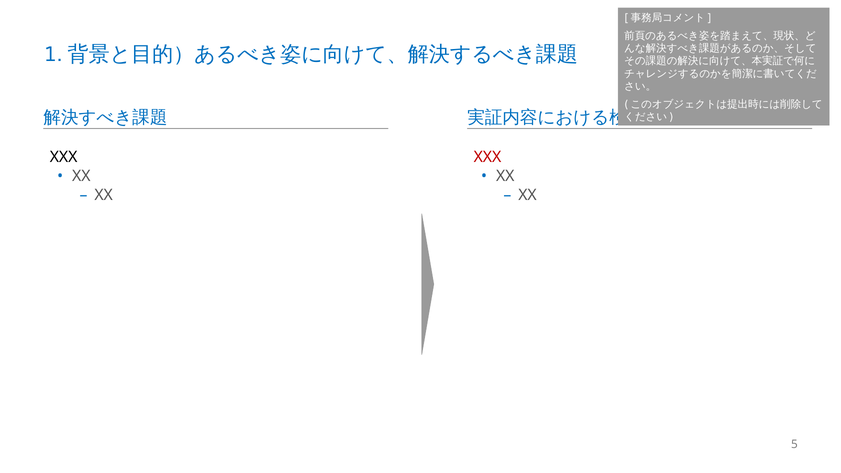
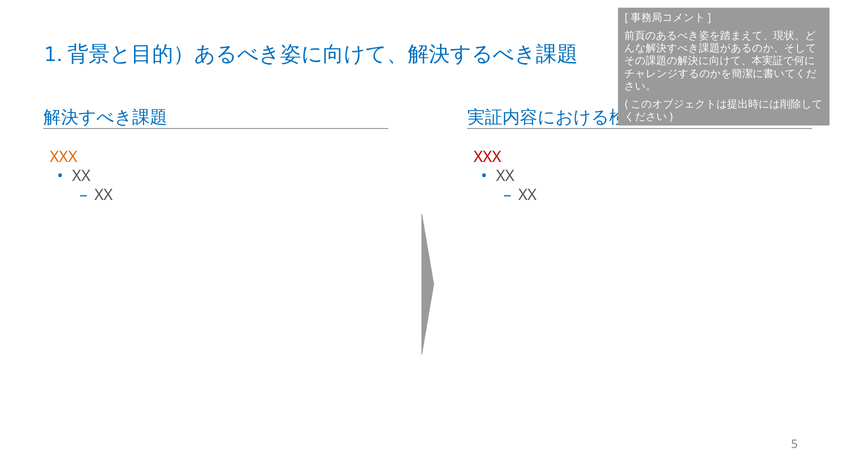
XXX at (64, 157) colour: black -> orange
